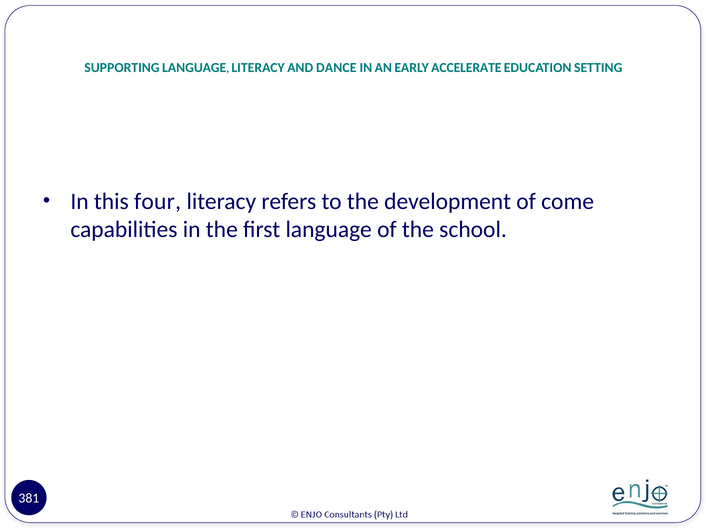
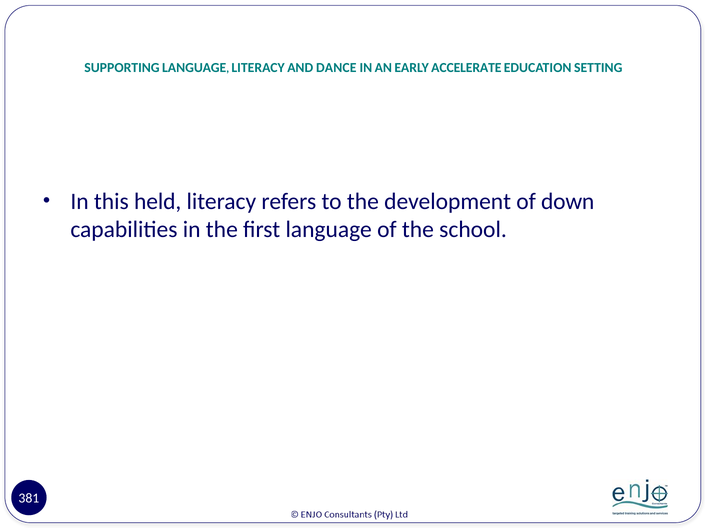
four: four -> held
come: come -> down
